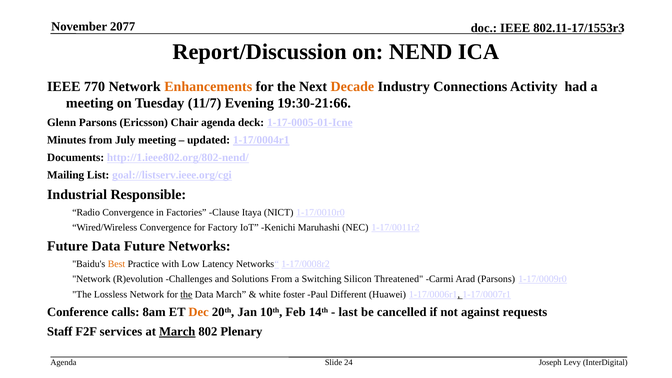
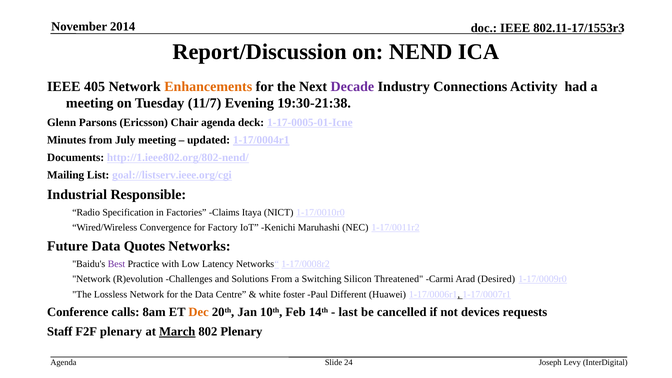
2077: 2077 -> 2014
770: 770 -> 405
Decade colour: orange -> purple
19:30-21:66: 19:30-21:66 -> 19:30-21:38
Radio Convergence: Convergence -> Specification
Clause: Clause -> Claims
Data Future: Future -> Quotes
Best colour: orange -> purple
Arad Parsons: Parsons -> Desired
the at (186, 294) underline: present -> none
Data March: March -> Centre
against: against -> devices
F2F services: services -> plenary
